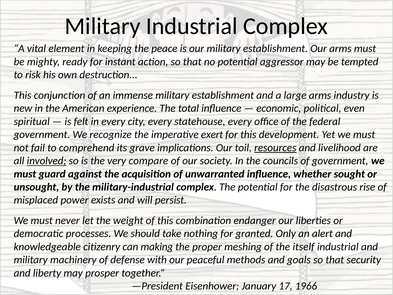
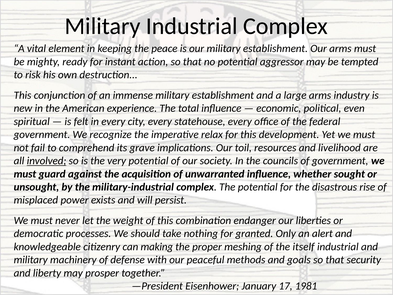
exert: exert -> relax
resources underline: present -> none
very compare: compare -> potential
1966: 1966 -> 1981
